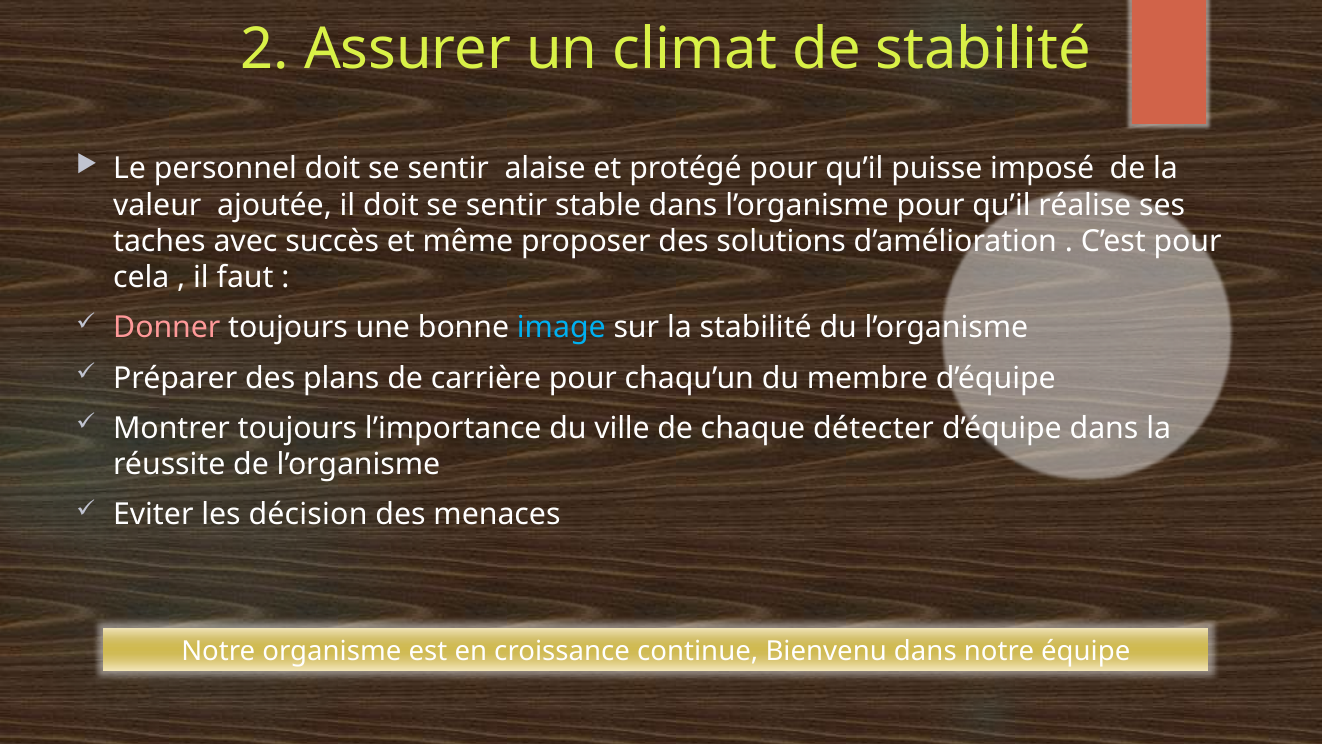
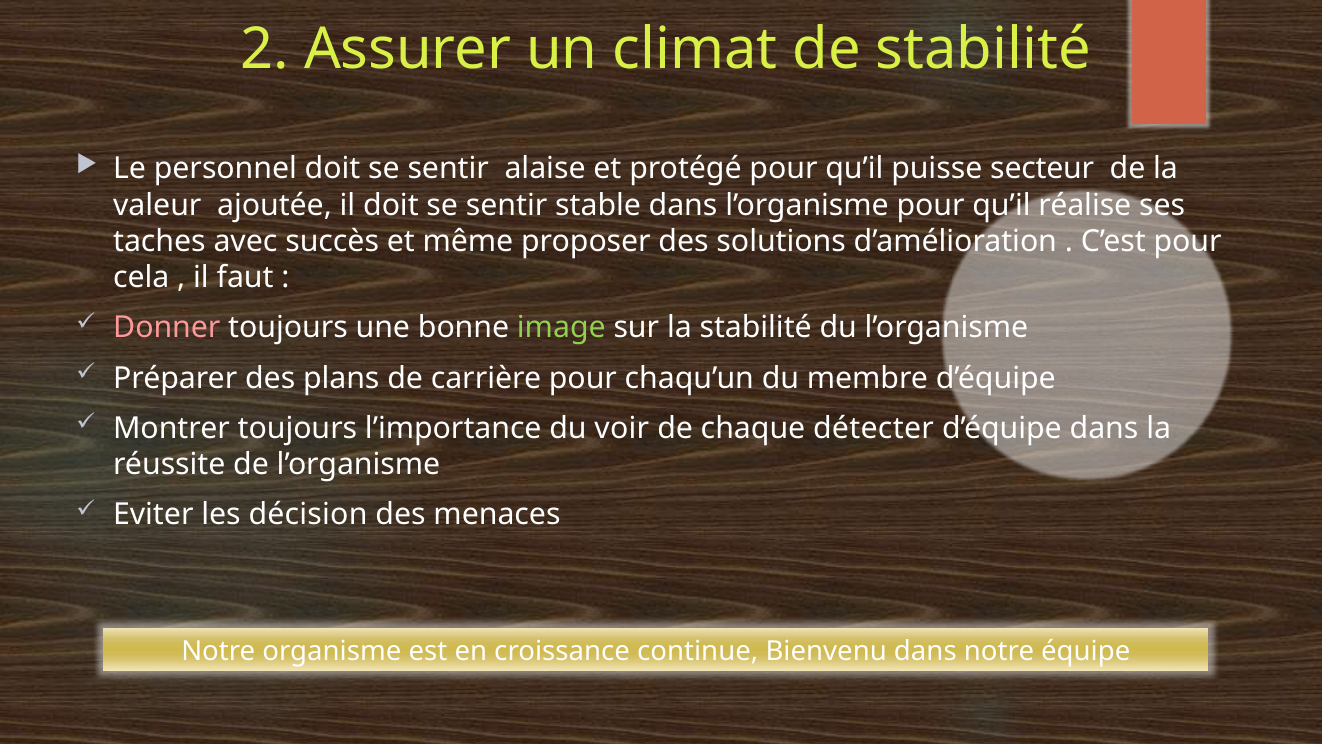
imposé: imposé -> secteur
image colour: light blue -> light green
ville: ville -> voir
